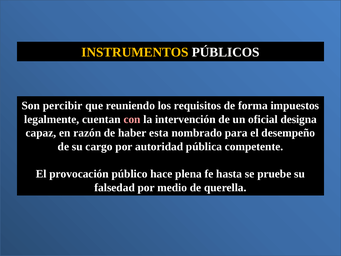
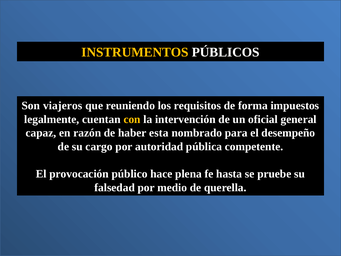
percibir: percibir -> viajeros
con colour: pink -> yellow
designa: designa -> general
